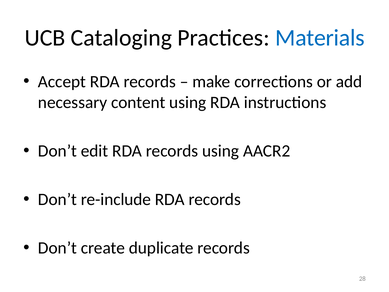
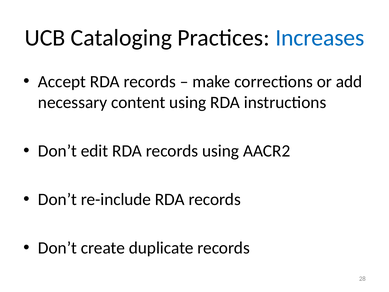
Materials: Materials -> Increases
